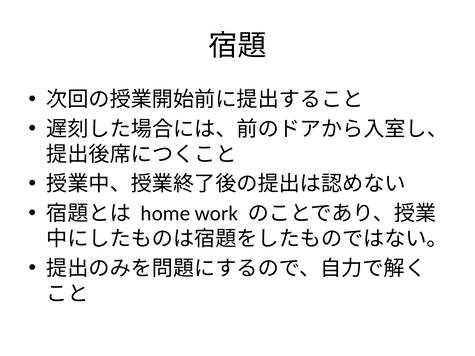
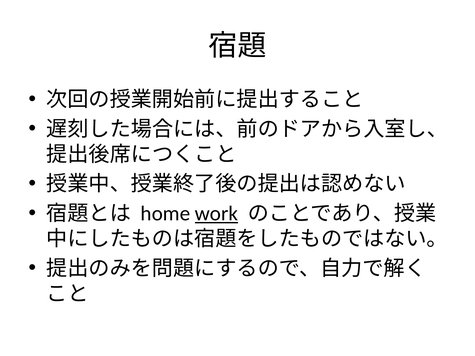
work underline: none -> present
